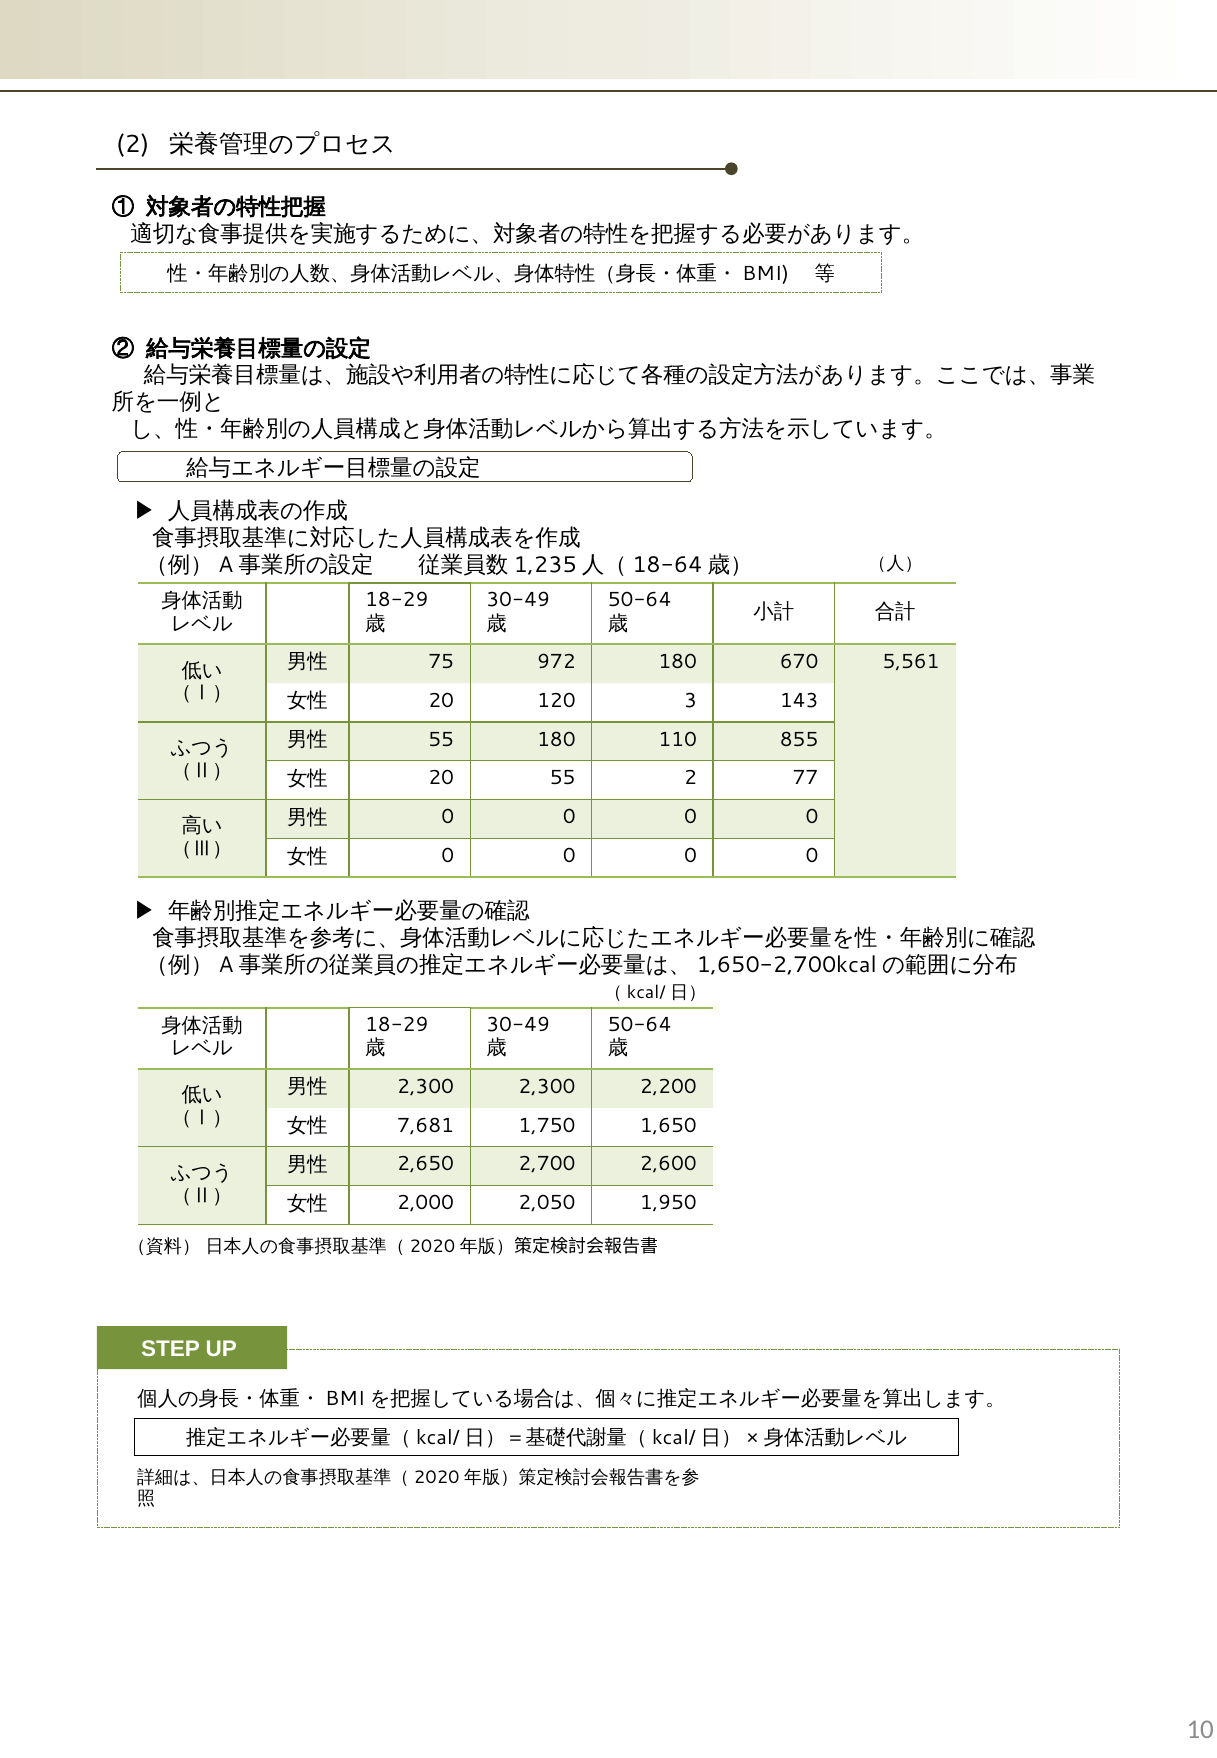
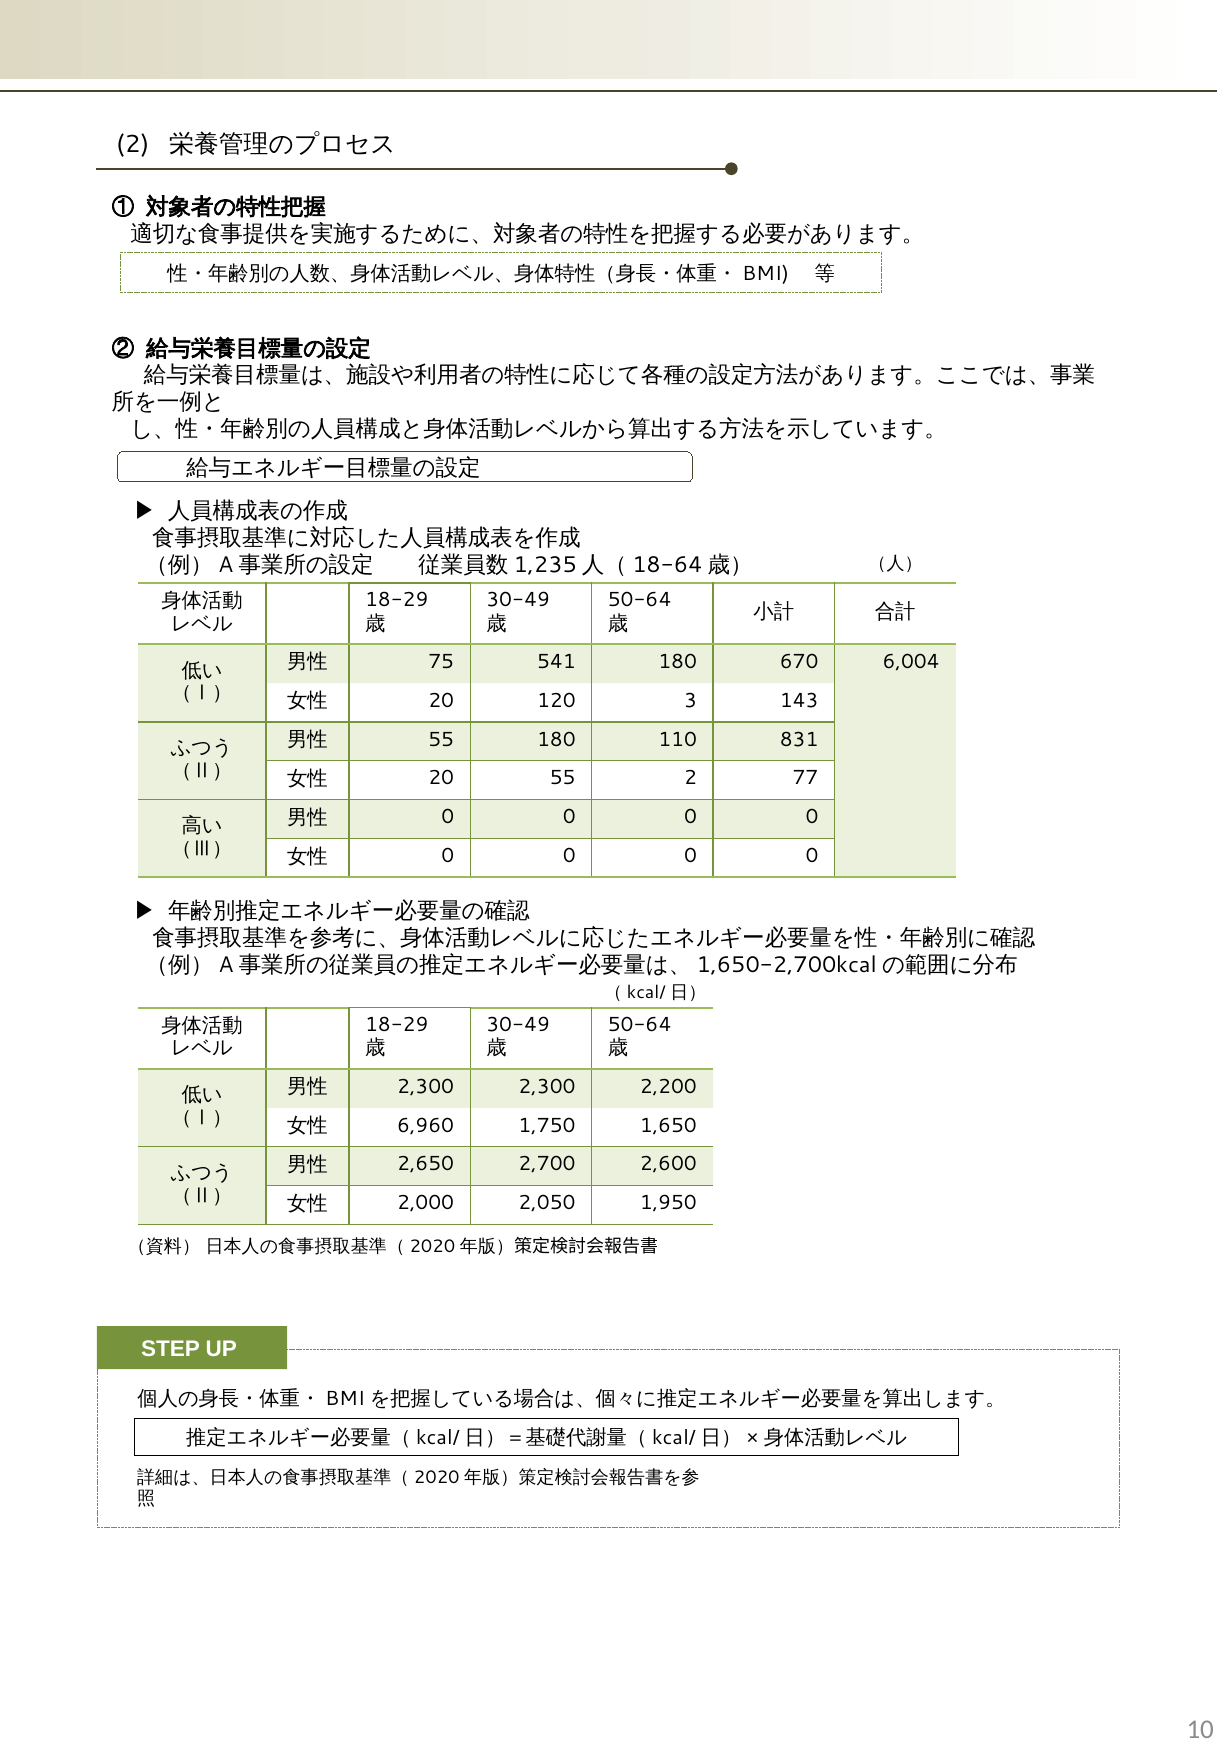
972: 972 -> 541
5,561: 5,561 -> 6,004
855: 855 -> 831
7,681: 7,681 -> 6,960
